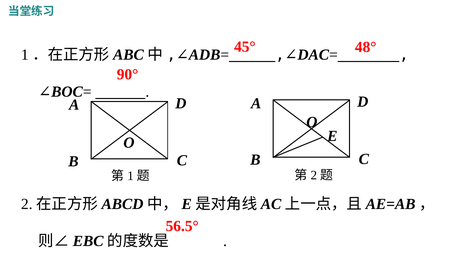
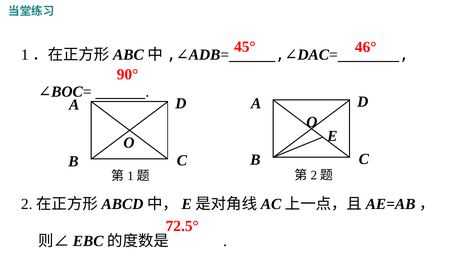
48°: 48° -> 46°
56.5°: 56.5° -> 72.5°
